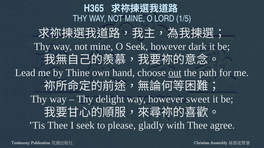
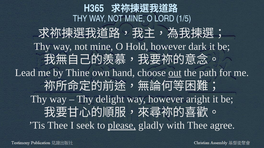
O Seek: Seek -> Hold
sweet: sweet -> aright
please underline: none -> present
